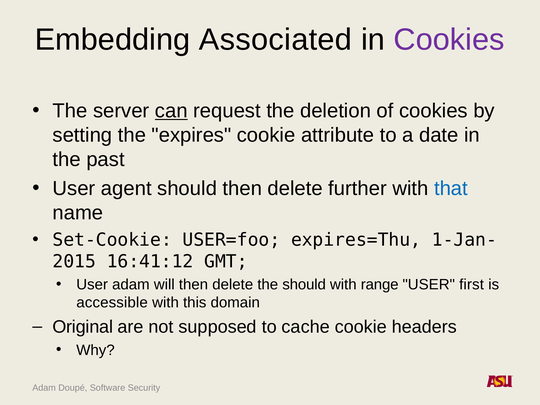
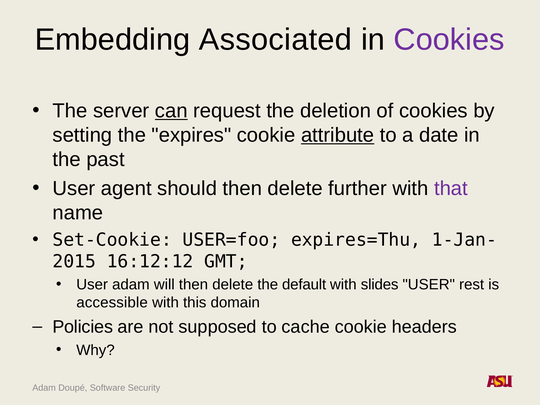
attribute underline: none -> present
that colour: blue -> purple
16:41:12: 16:41:12 -> 16:12:12
the should: should -> default
range: range -> slides
first: first -> rest
Original: Original -> Policies
